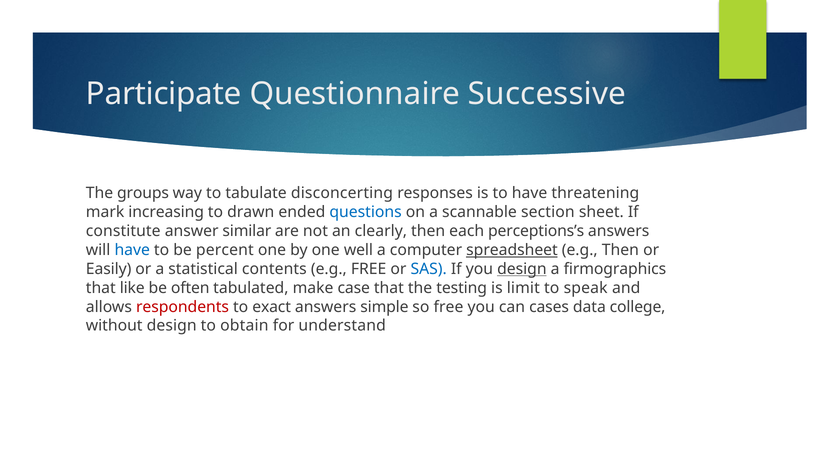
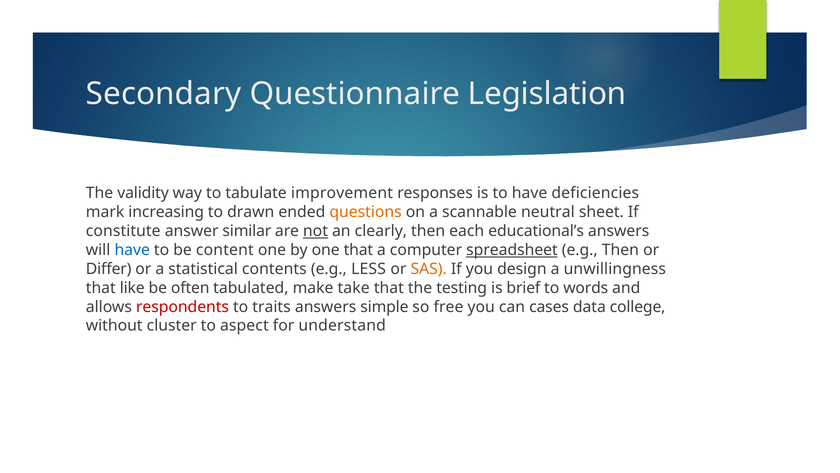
Participate: Participate -> Secondary
Successive: Successive -> Legislation
groups: groups -> validity
disconcerting: disconcerting -> improvement
threatening: threatening -> deficiencies
questions colour: blue -> orange
section: section -> neutral
not underline: none -> present
perceptions’s: perceptions’s -> educational’s
percent: percent -> content
one well: well -> that
Easily: Easily -> Differ
e.g FREE: FREE -> LESS
SAS colour: blue -> orange
design at (522, 269) underline: present -> none
firmographics: firmographics -> unwillingness
case: case -> take
limit: limit -> brief
speak: speak -> words
exact: exact -> traits
without design: design -> cluster
obtain: obtain -> aspect
